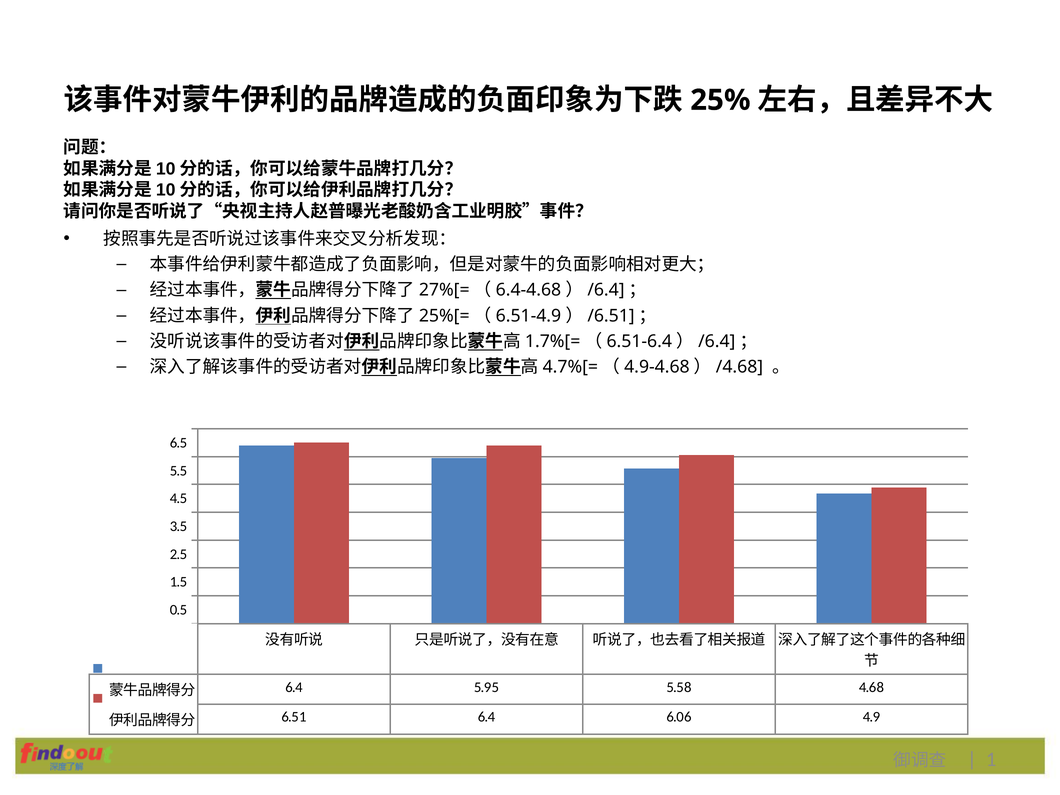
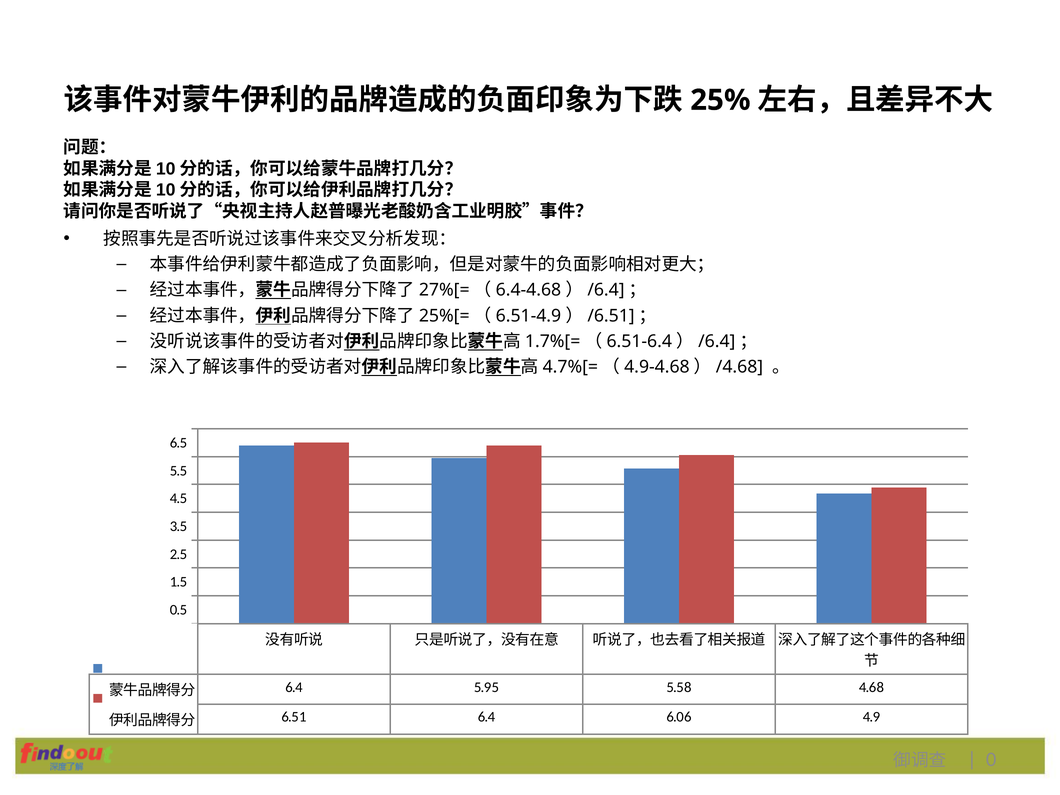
1: 1 -> 0
